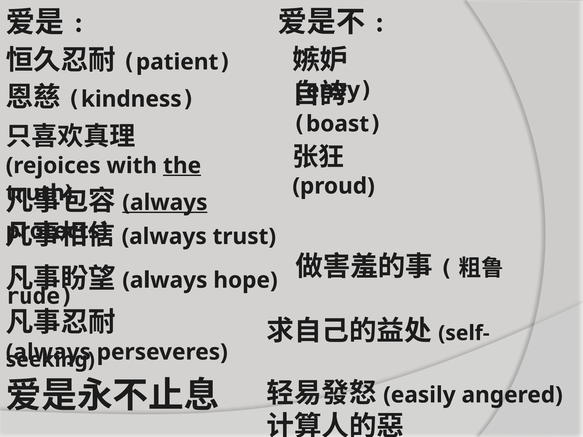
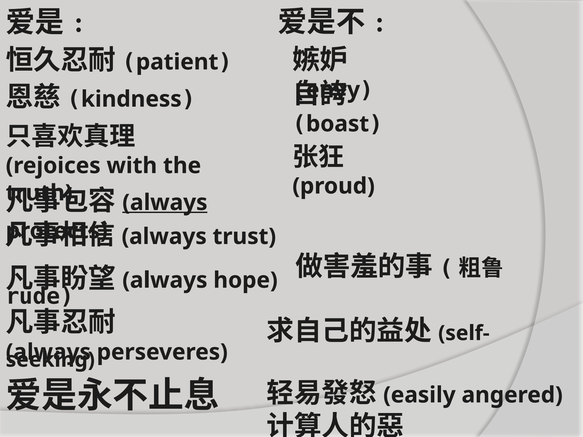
the underline: present -> none
